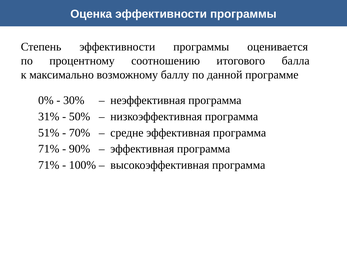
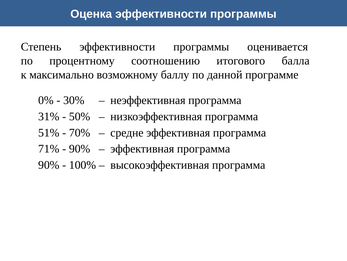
71% at (49, 165): 71% -> 90%
